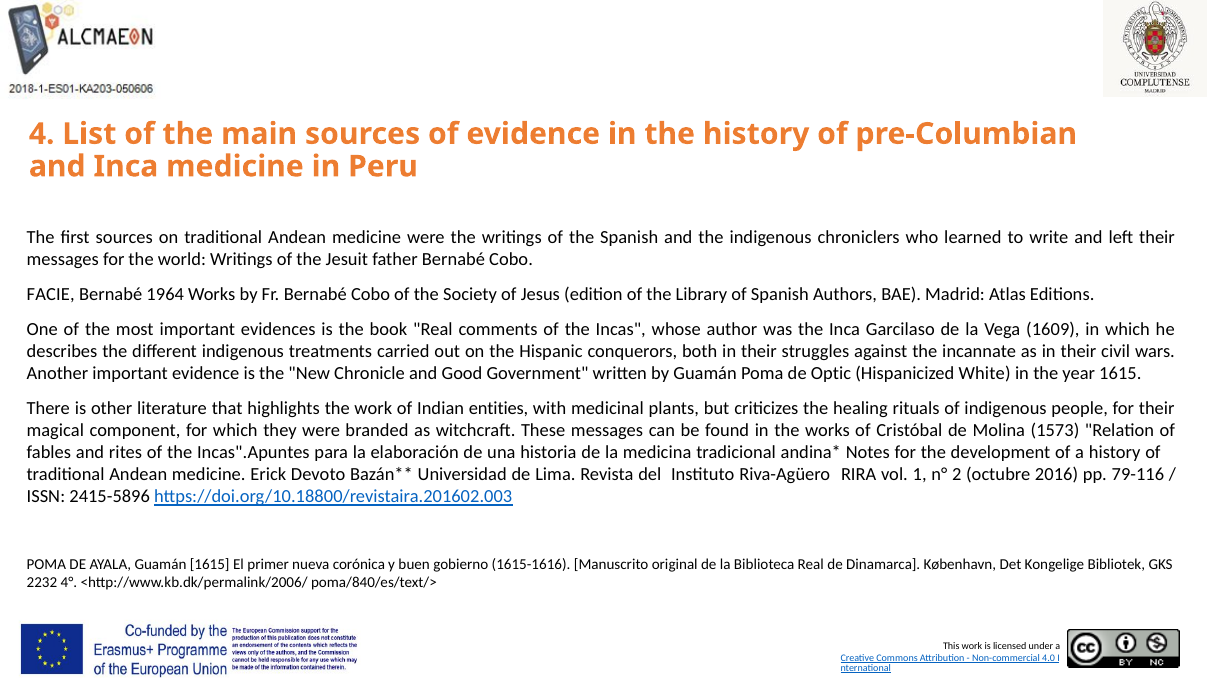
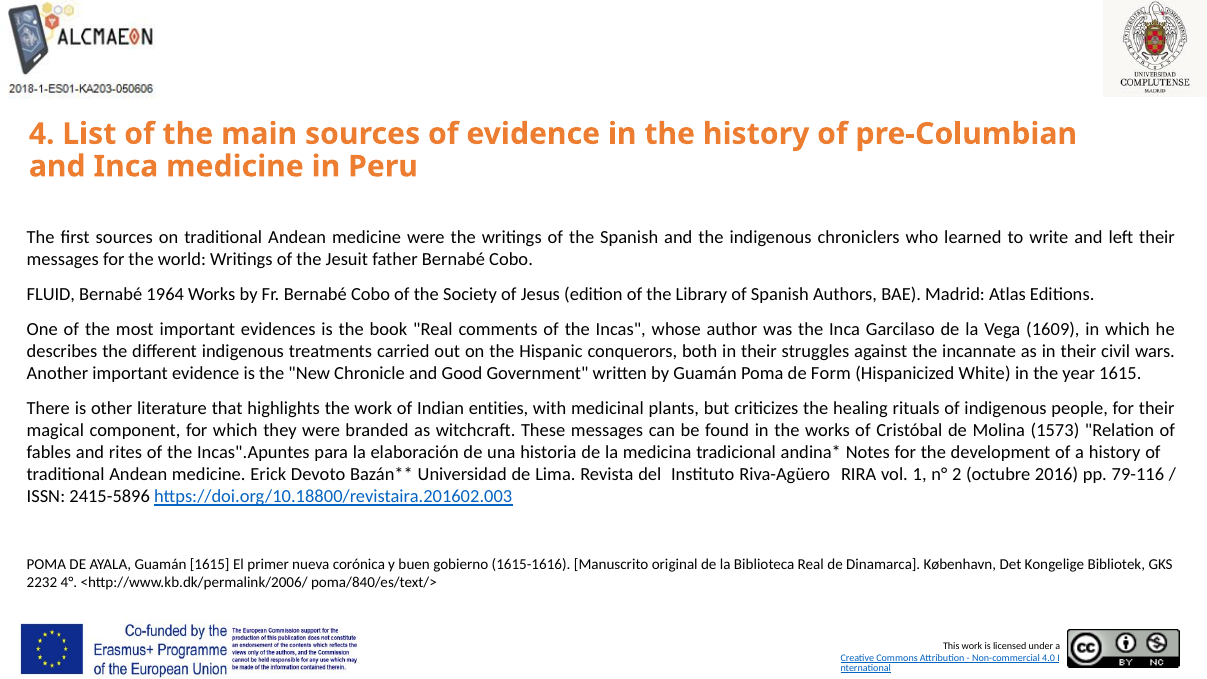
FACIE: FACIE -> FLUID
Optic: Optic -> Form
